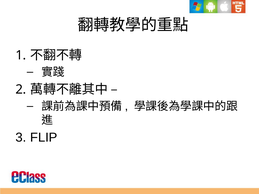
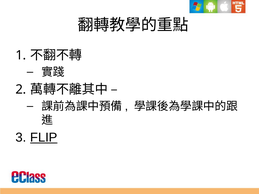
FLIP underline: none -> present
